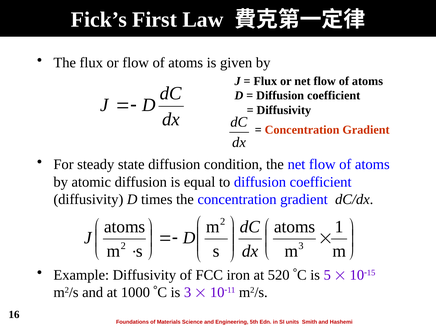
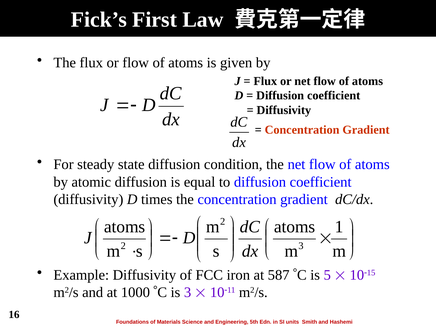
520: 520 -> 587
